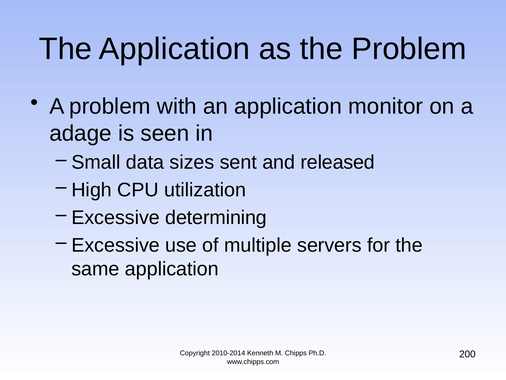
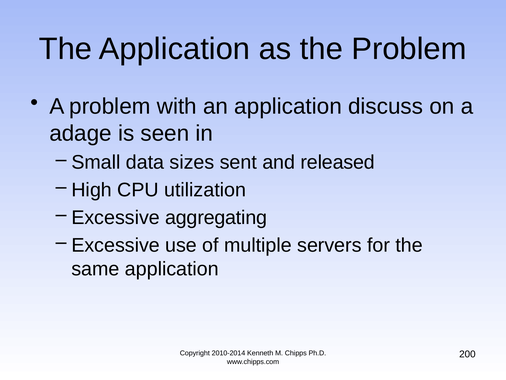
monitor: monitor -> discuss
determining: determining -> aggregating
